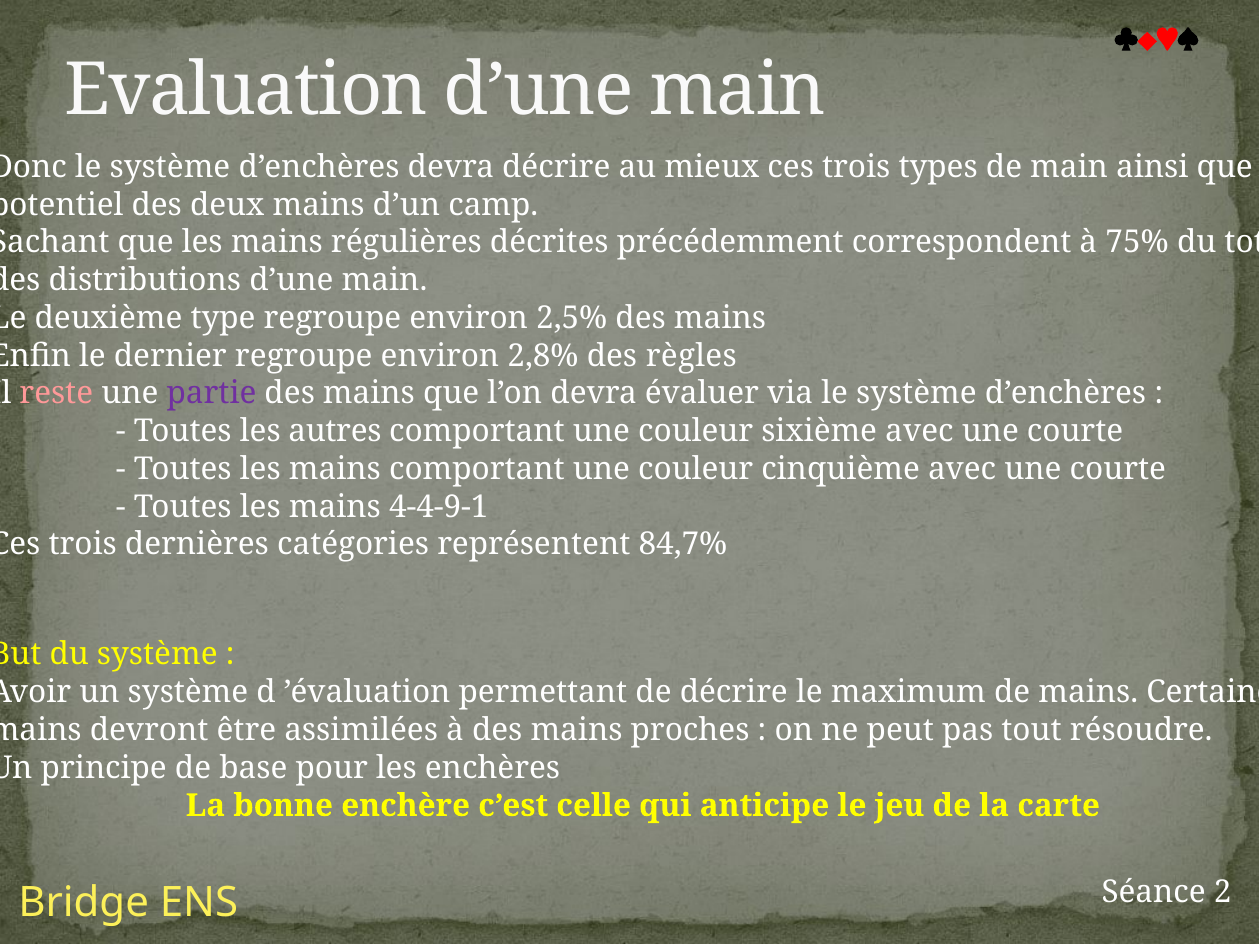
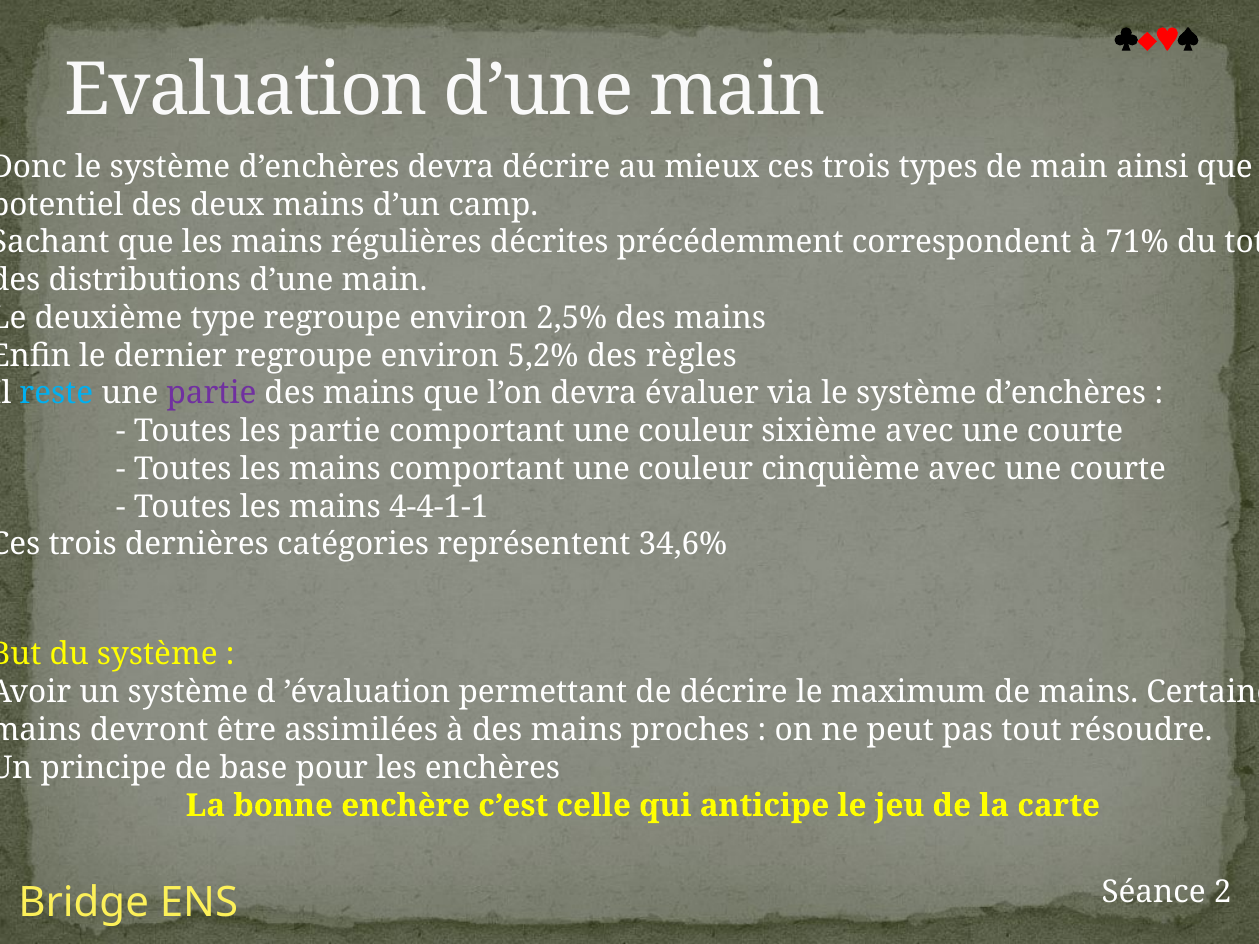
75%: 75% -> 71%
2,8%: 2,8% -> 5,2%
reste colour: pink -> light blue
les autres: autres -> partie
4-4-9-1: 4-4-9-1 -> 4-4-1-1
84,7%: 84,7% -> 34,6%
